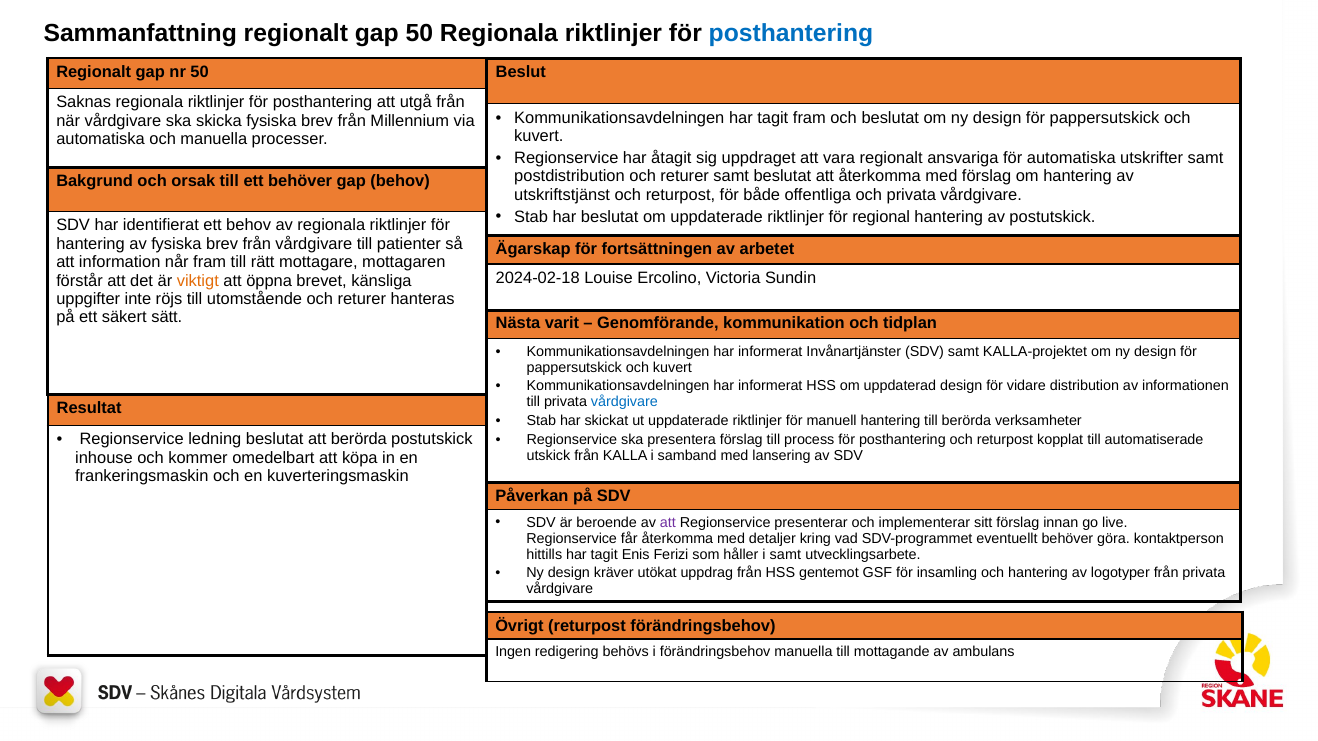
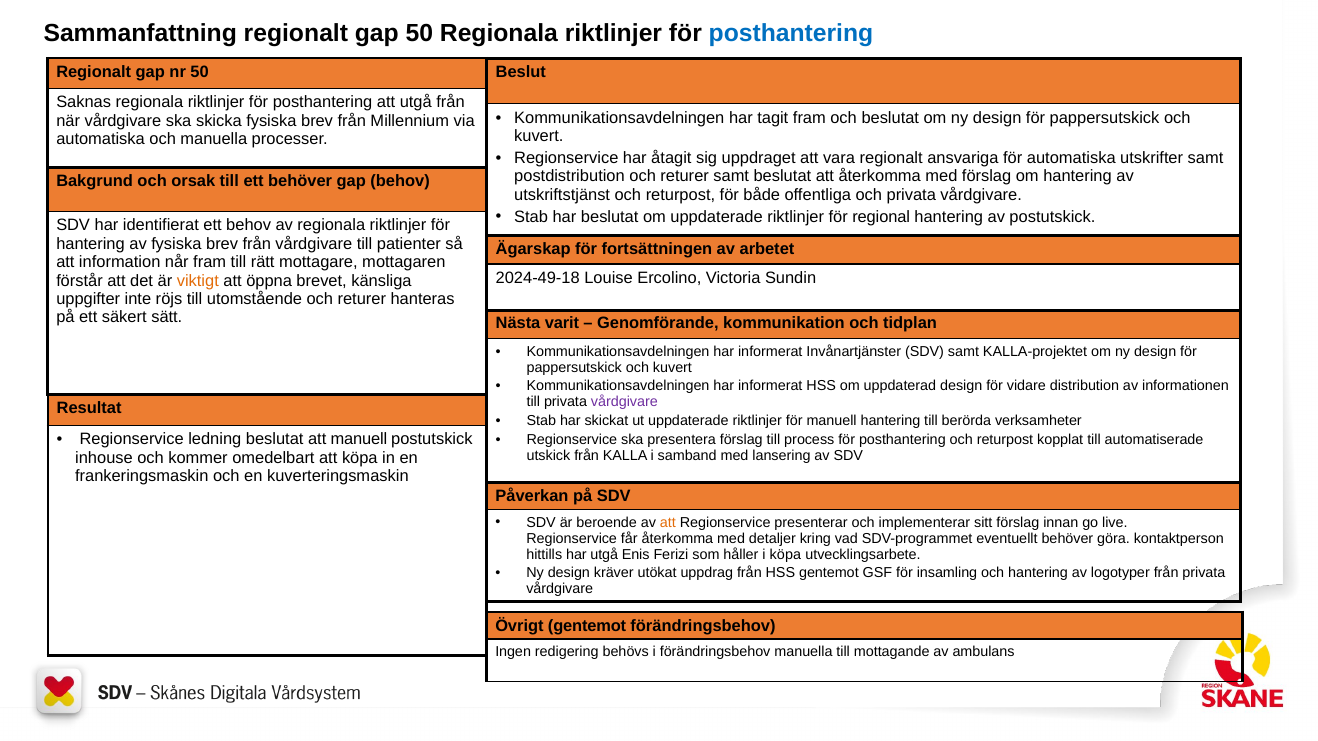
2024-02-18: 2024-02-18 -> 2024-49-18
vårdgivare at (624, 402) colour: blue -> purple
att berörda: berörda -> manuell
att at (668, 523) colour: purple -> orange
hittills har tagit: tagit -> utgå
i samt: samt -> köpa
Övrigt returpost: returpost -> gentemot
